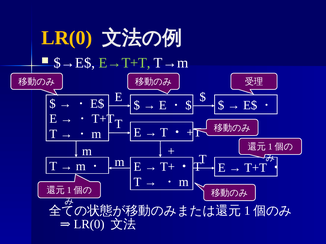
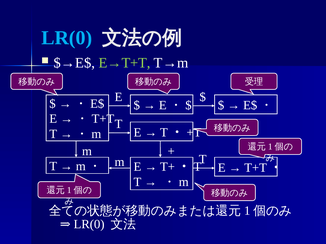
LR(0 colour: yellow -> light blue
